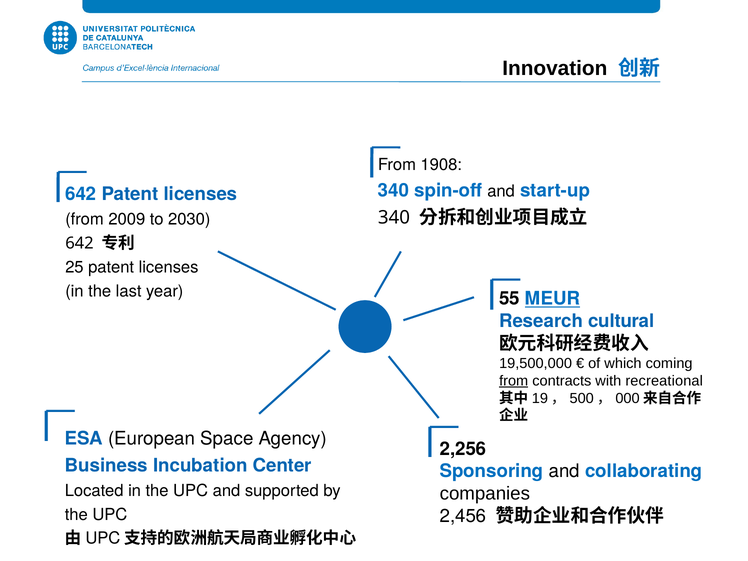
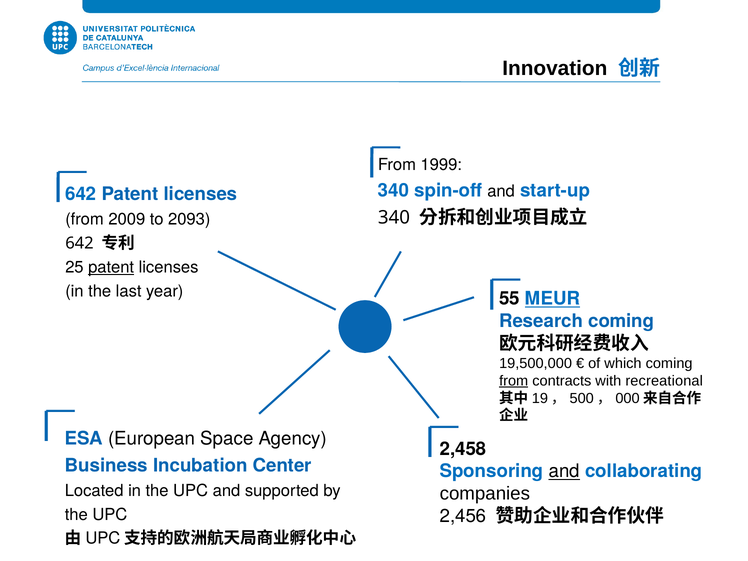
1908: 1908 -> 1999
2030: 2030 -> 2093
patent at (111, 267) underline: none -> present
Research cultural: cultural -> coming
2,256: 2,256 -> 2,458
and at (564, 471) underline: none -> present
